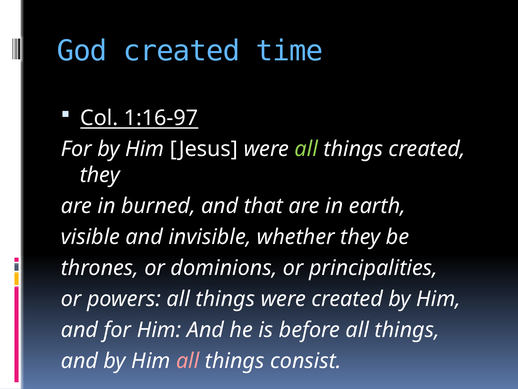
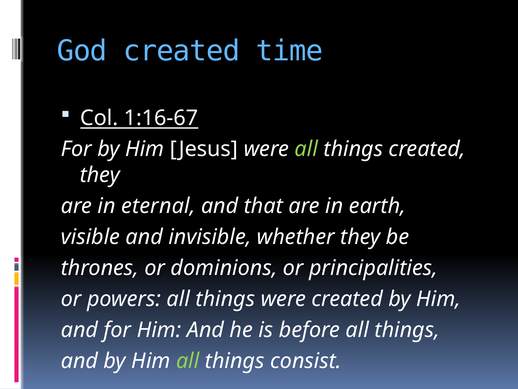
1:16-97: 1:16-97 -> 1:16-67
burned: burned -> eternal
all at (188, 360) colour: pink -> light green
